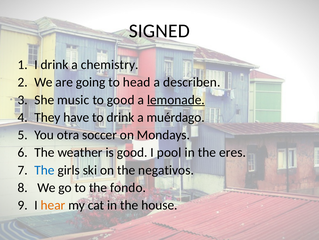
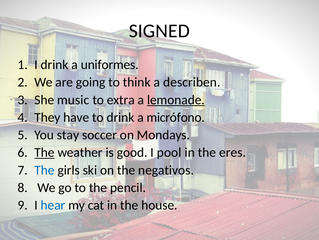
chemistry: chemistry -> uniformes
head: head -> think
to good: good -> extra
muérdago: muérdago -> micrófono
otra: otra -> stay
The at (44, 152) underline: none -> present
fondo: fondo -> pencil
hear colour: orange -> blue
